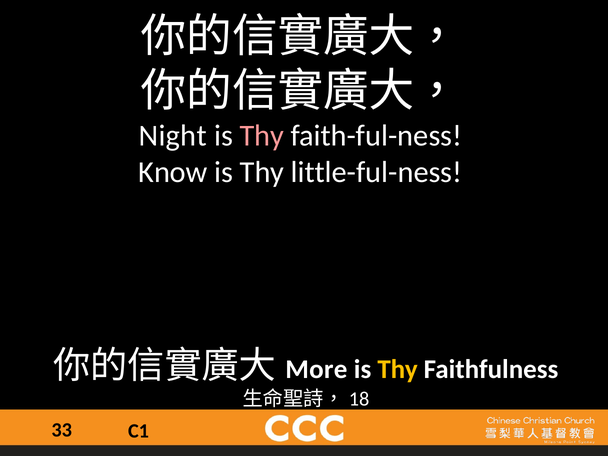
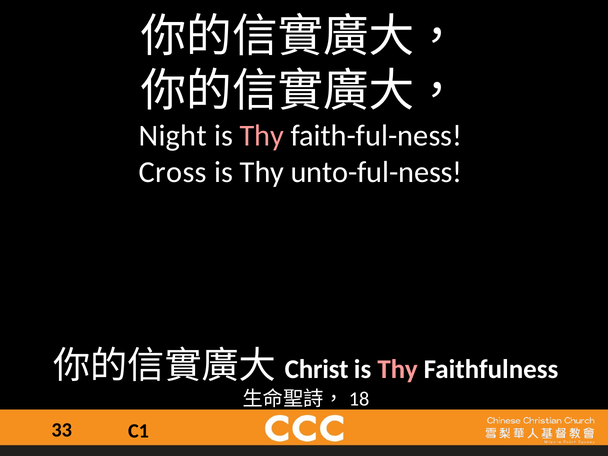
Know: Know -> Cross
little-ful-ness: little-ful-ness -> unto-ful-ness
More: More -> Christ
Thy at (398, 369) colour: yellow -> pink
